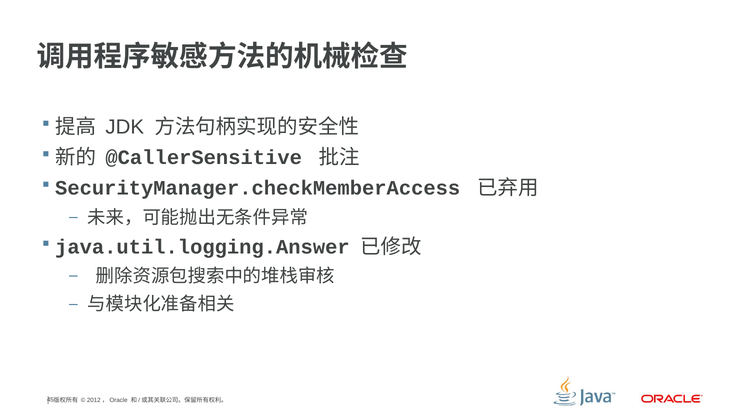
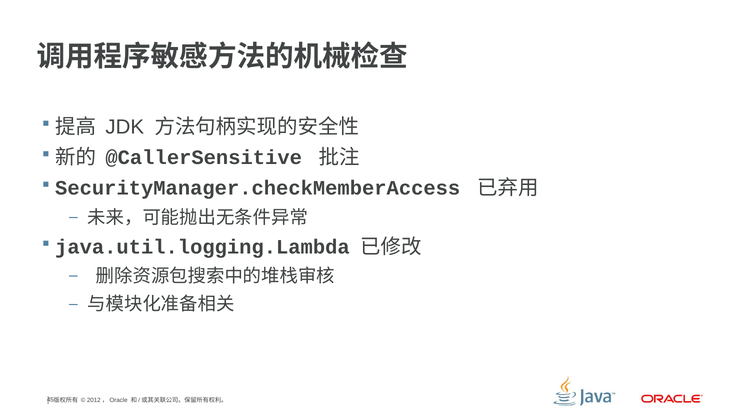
java.util.logging.Answer: java.util.logging.Answer -> java.util.logging.Lambda
